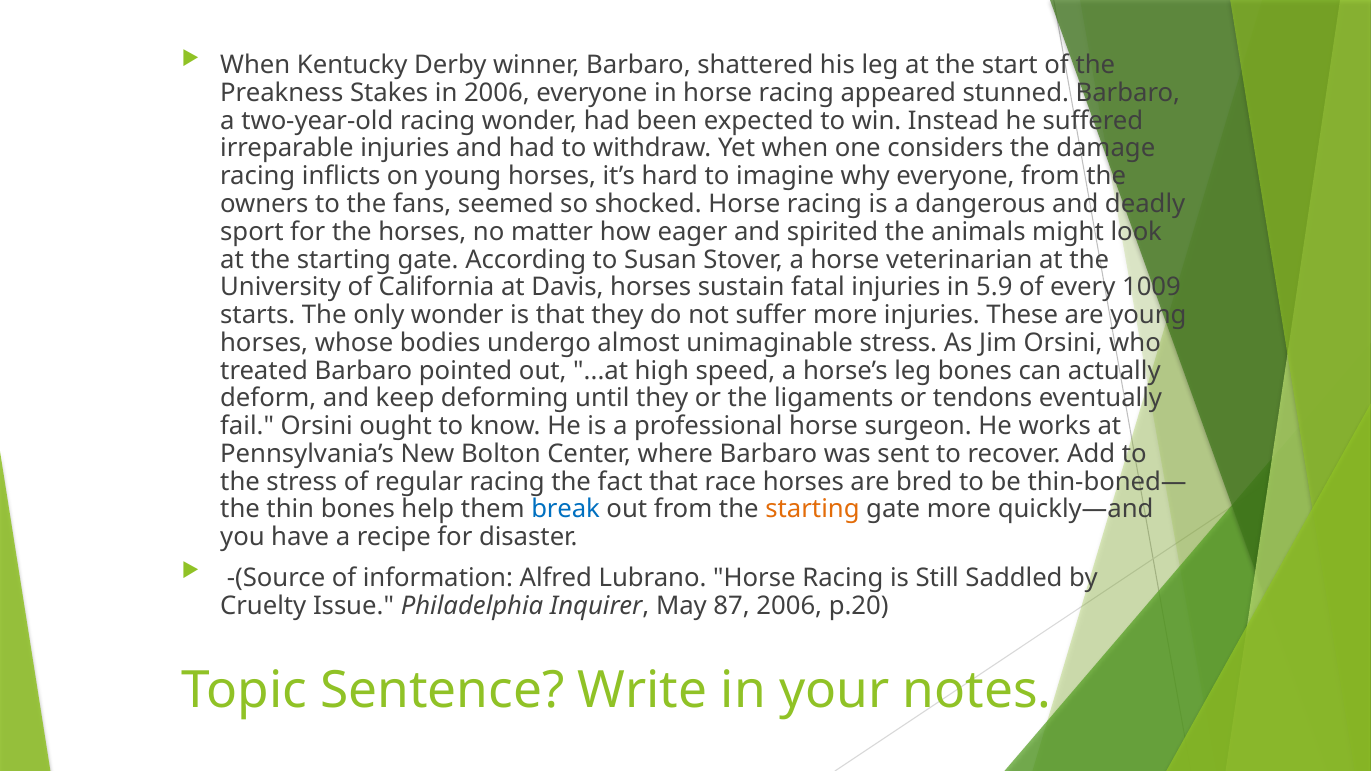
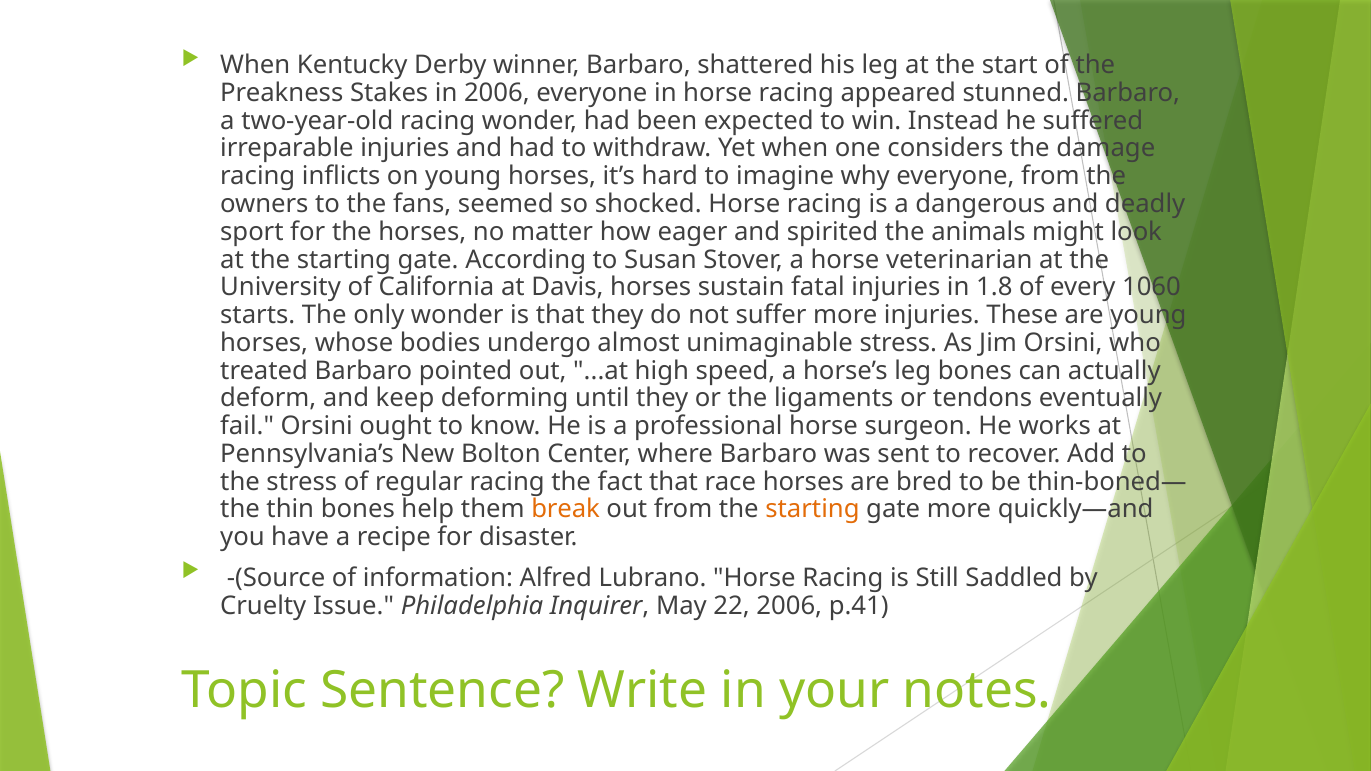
5.9: 5.9 -> 1.8
1009: 1009 -> 1060
break colour: blue -> orange
87: 87 -> 22
p.20: p.20 -> p.41
